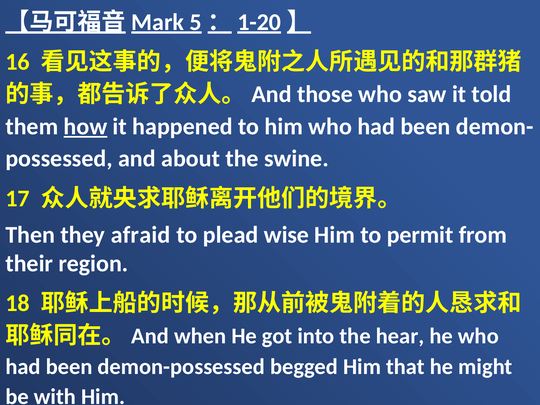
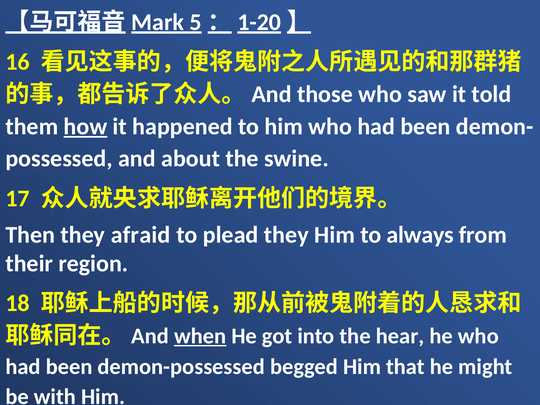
plead wise: wise -> they
permit: permit -> always
when underline: none -> present
